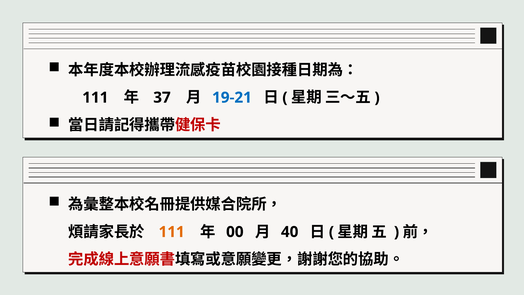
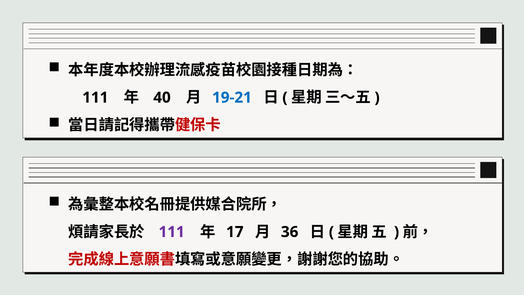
37: 37 -> 40
111 at (172, 232) colour: orange -> purple
00: 00 -> 17
40: 40 -> 36
